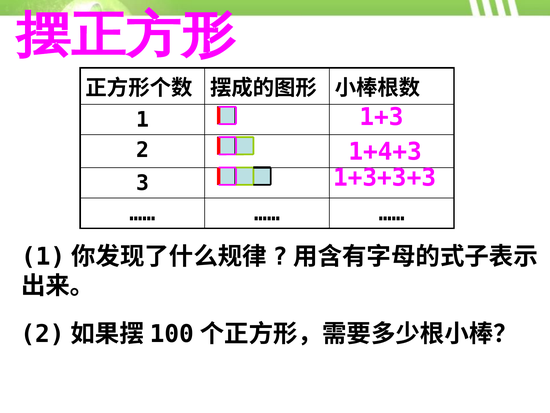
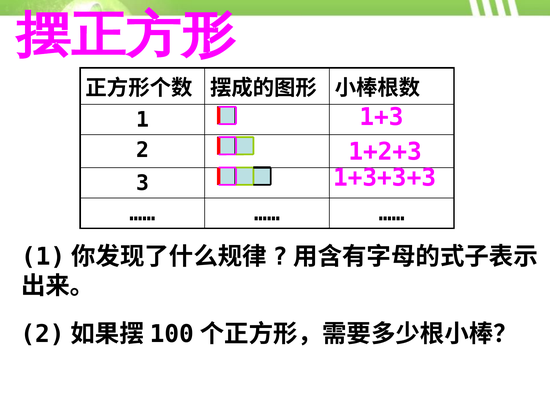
1+4+3: 1+4+3 -> 1+2+3
